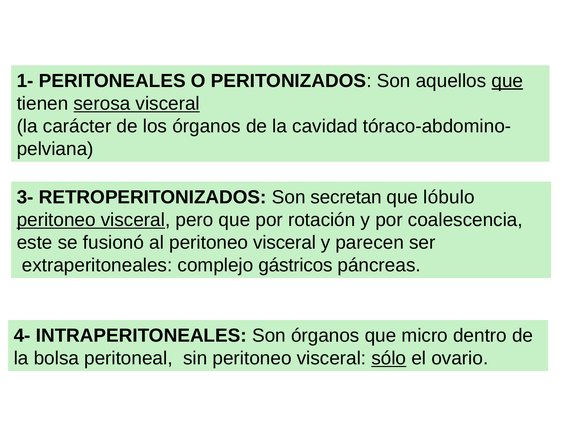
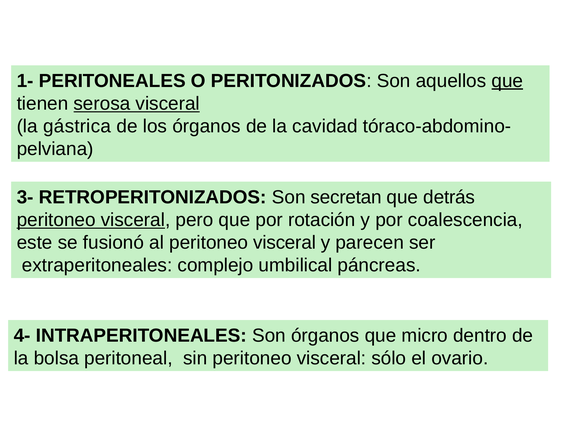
carácter: carácter -> gástrica
lóbulo: lóbulo -> detrás
gástricos: gástricos -> umbilical
sólo underline: present -> none
